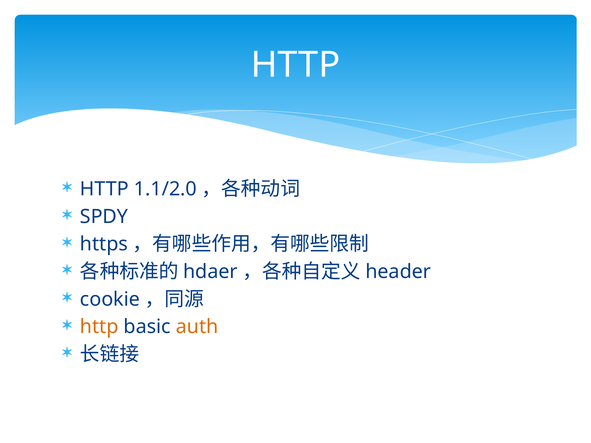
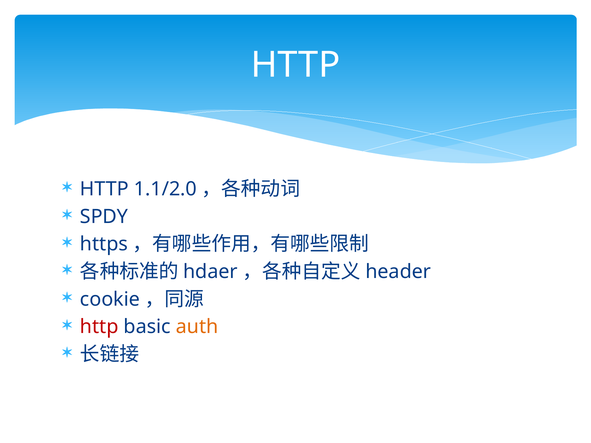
http at (99, 327) colour: orange -> red
